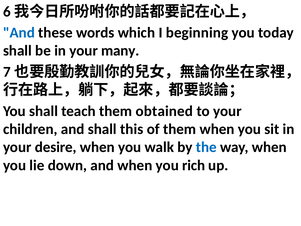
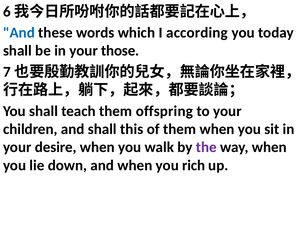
beginning: beginning -> according
many: many -> those
obtained: obtained -> offspring
the colour: blue -> purple
